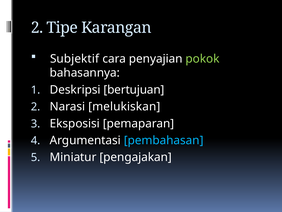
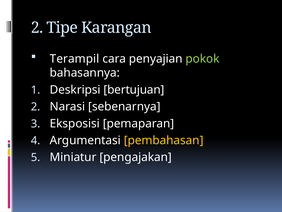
Subjektif: Subjektif -> Terampil
melukiskan: melukiskan -> sebenarnya
pembahasan colour: light blue -> yellow
